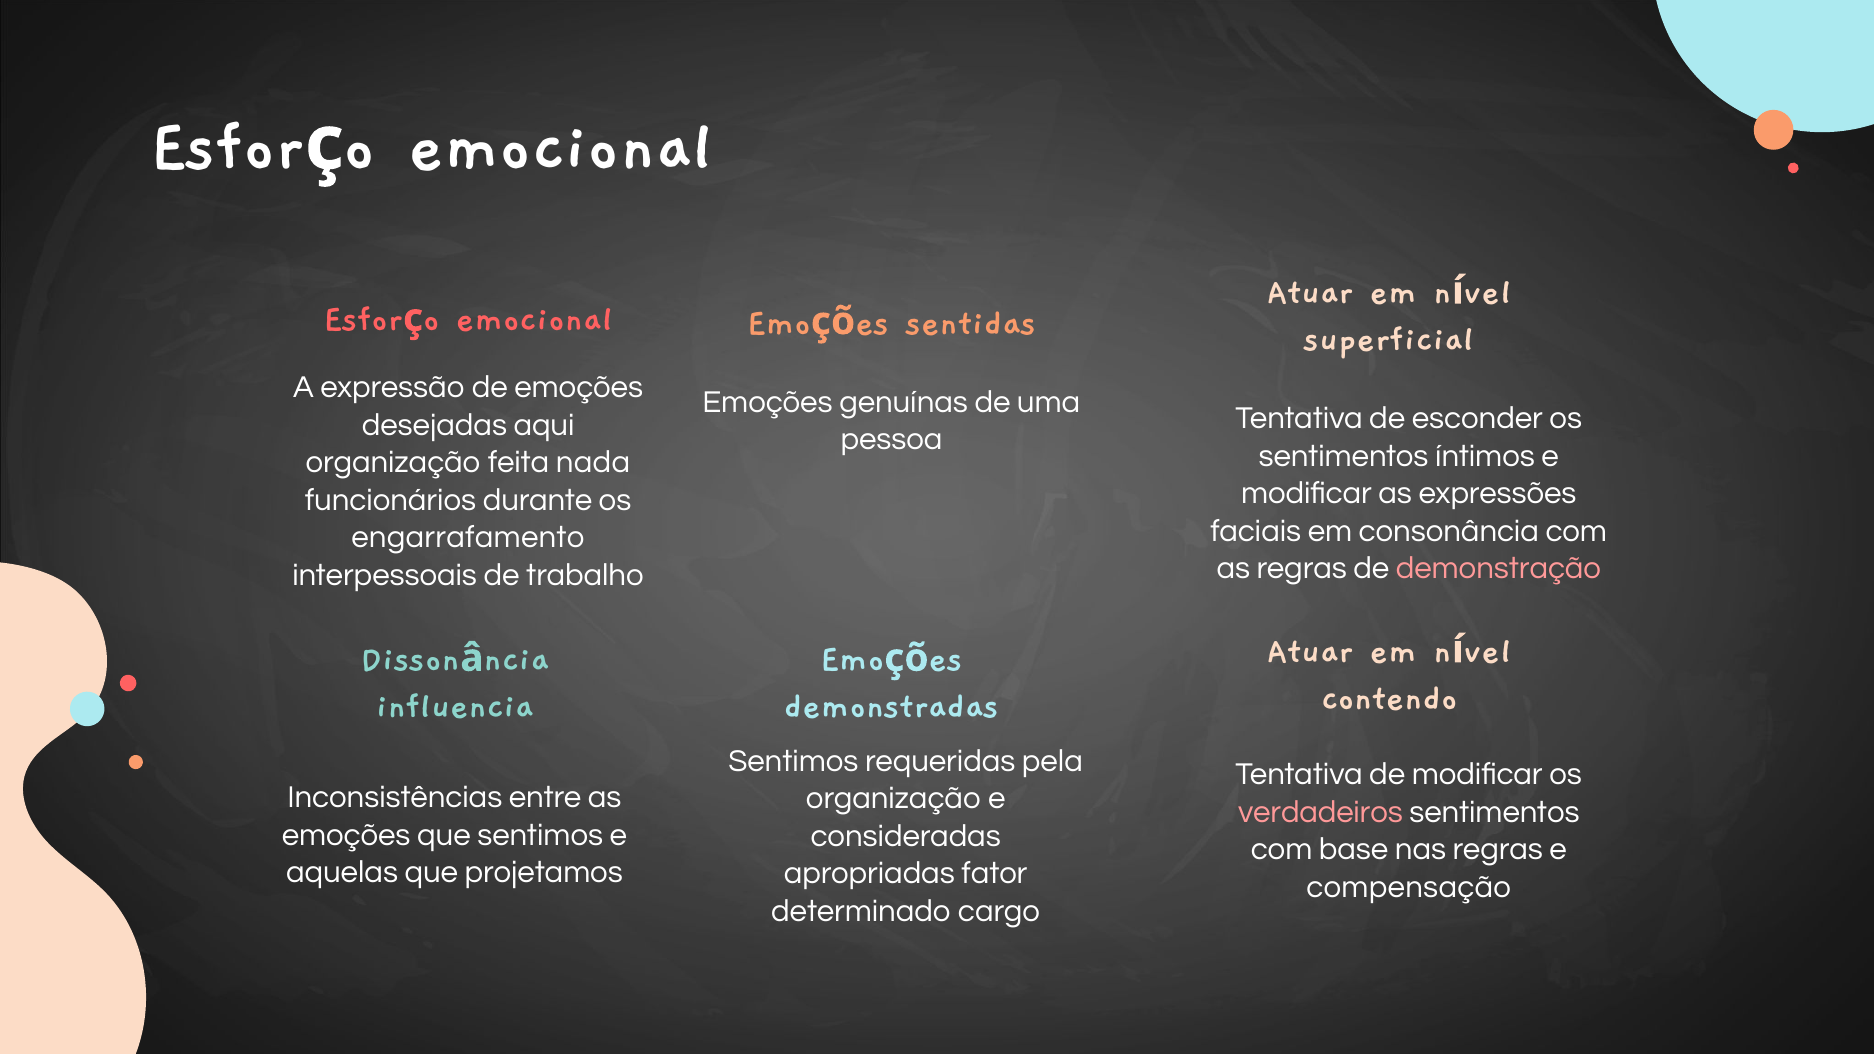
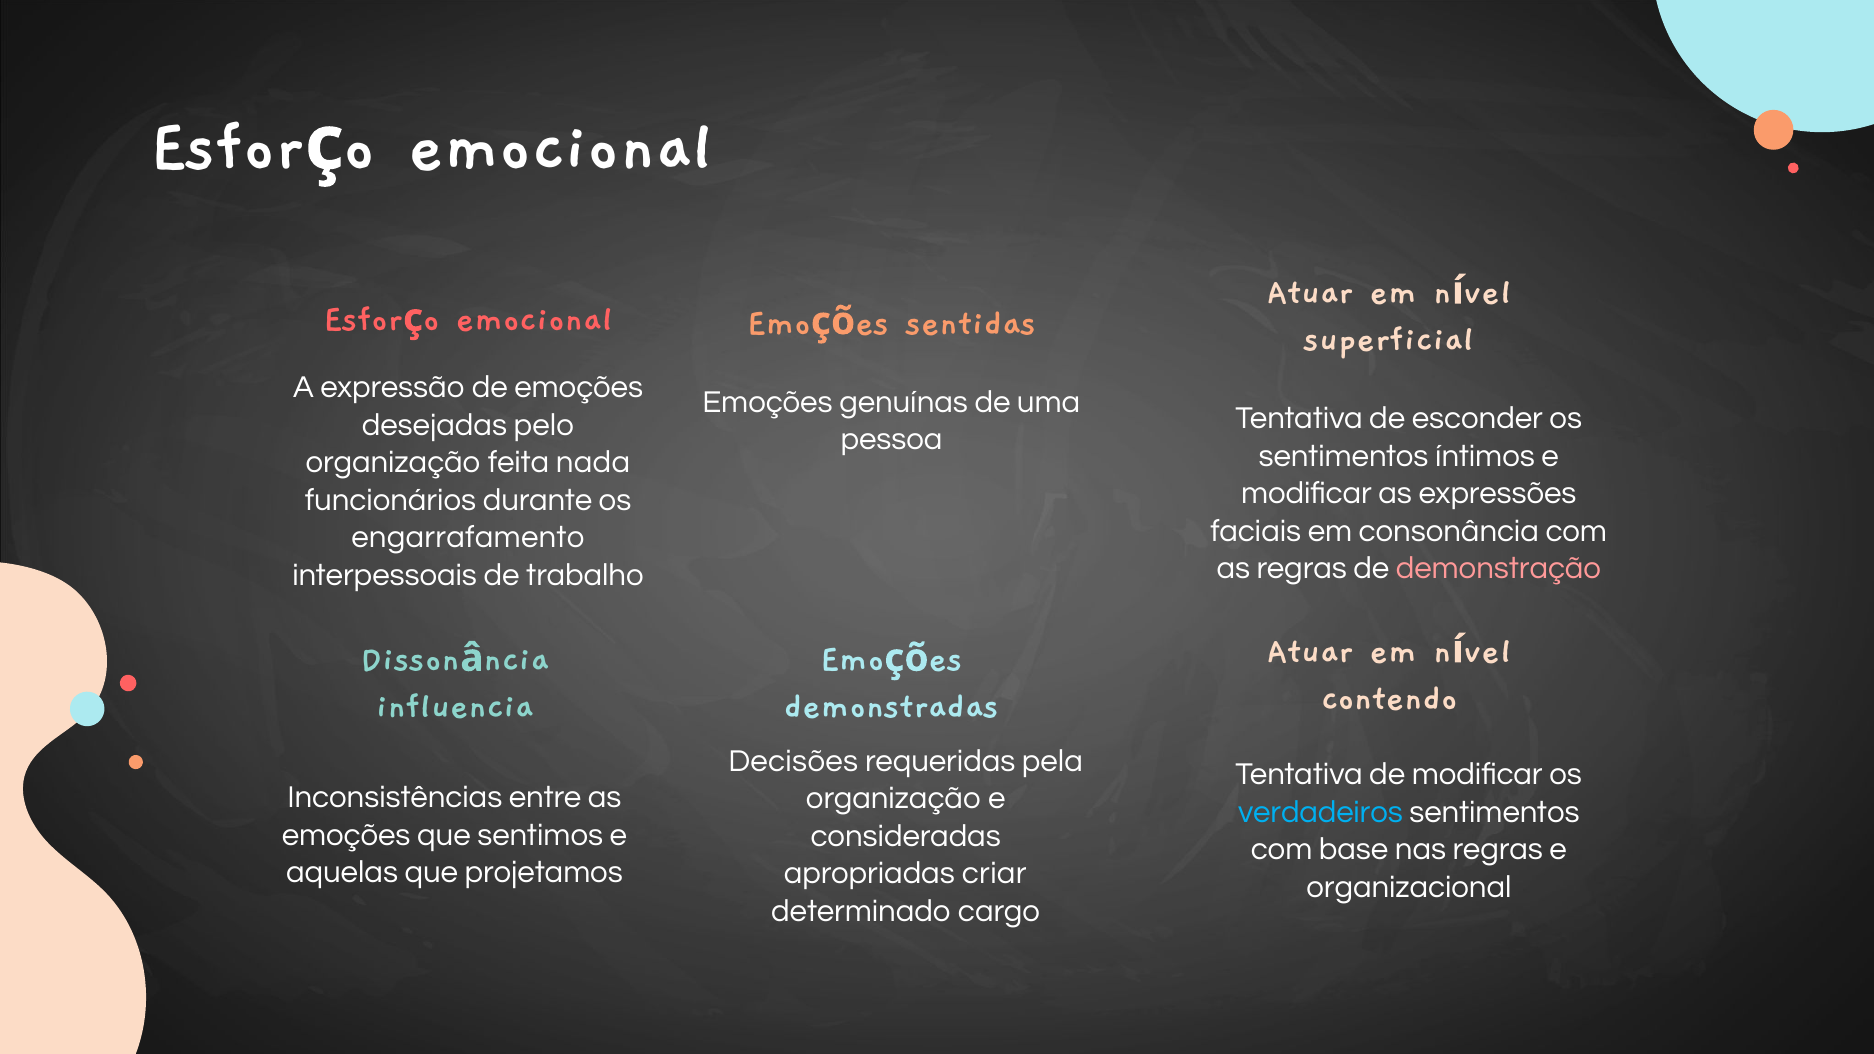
aqui: aqui -> pelo
Sentimos at (793, 761): Sentimos -> Decisões
verdadeiros colour: pink -> light blue
fator: fator -> criar
compensação: compensação -> organizacional
